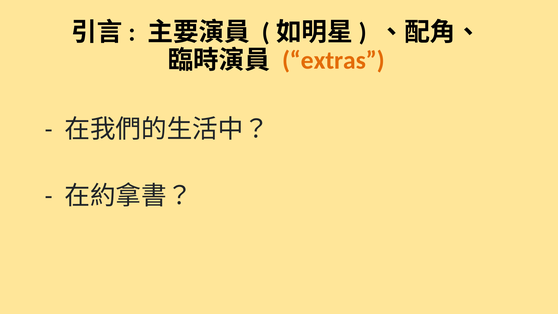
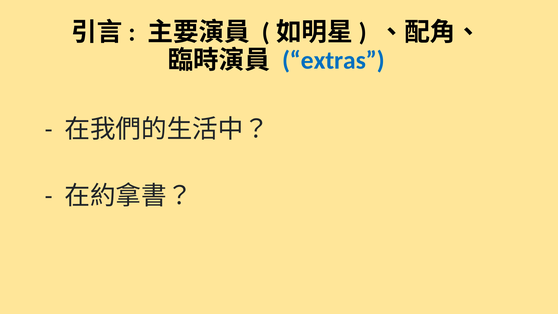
extras colour: orange -> blue
